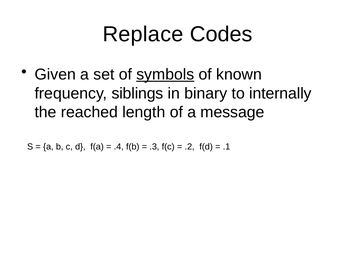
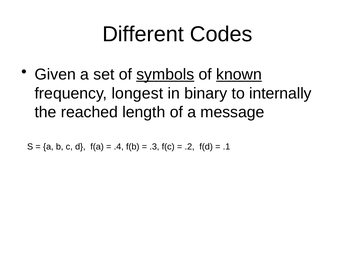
Replace: Replace -> Different
known underline: none -> present
siblings: siblings -> longest
